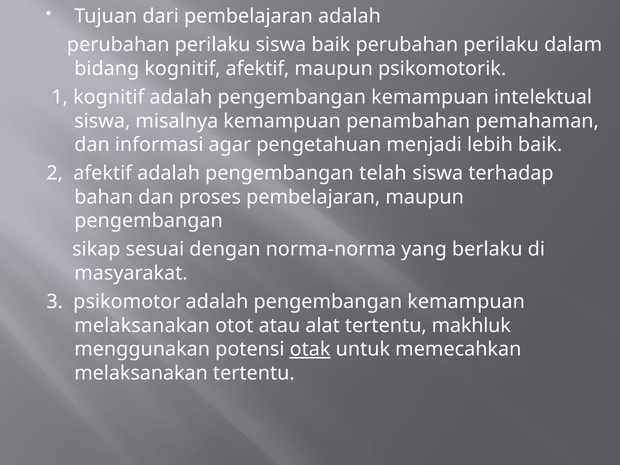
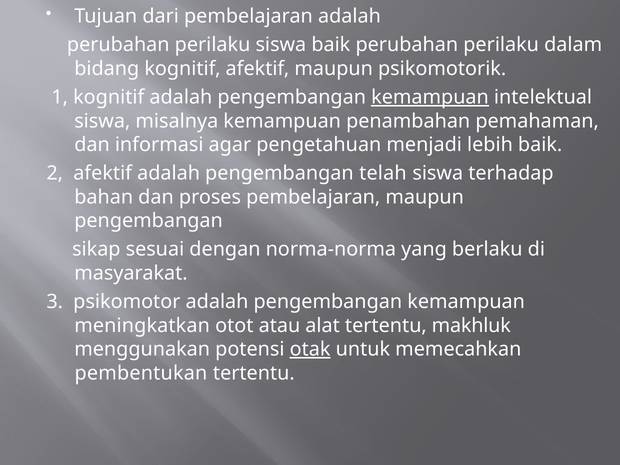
kemampuan at (430, 97) underline: none -> present
melaksanakan at (142, 325): melaksanakan -> meningkatkan
melaksanakan at (141, 373): melaksanakan -> pembentukan
